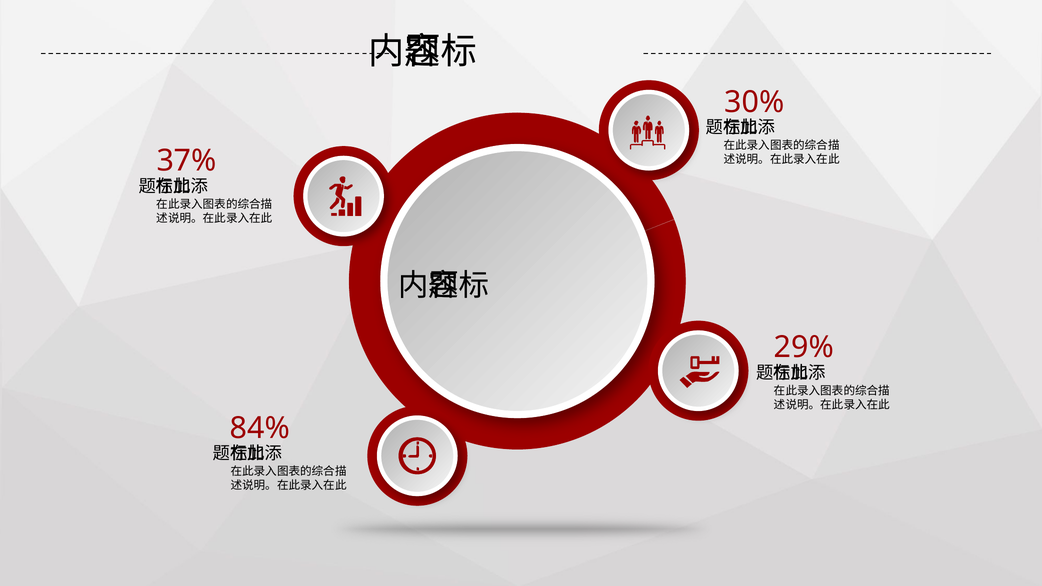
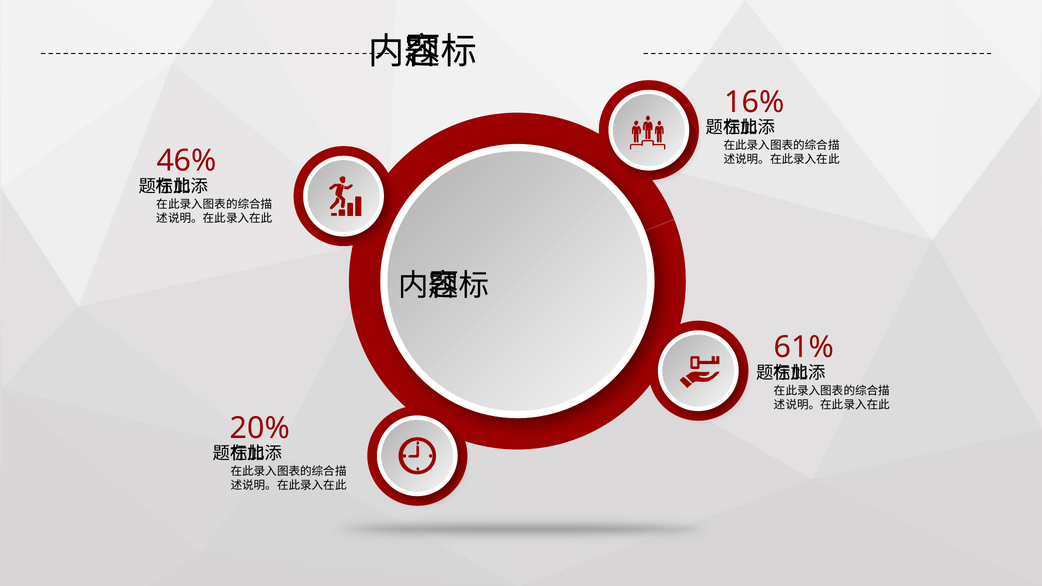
30%: 30% -> 16%
37%: 37% -> 46%
29%: 29% -> 61%
84%: 84% -> 20%
